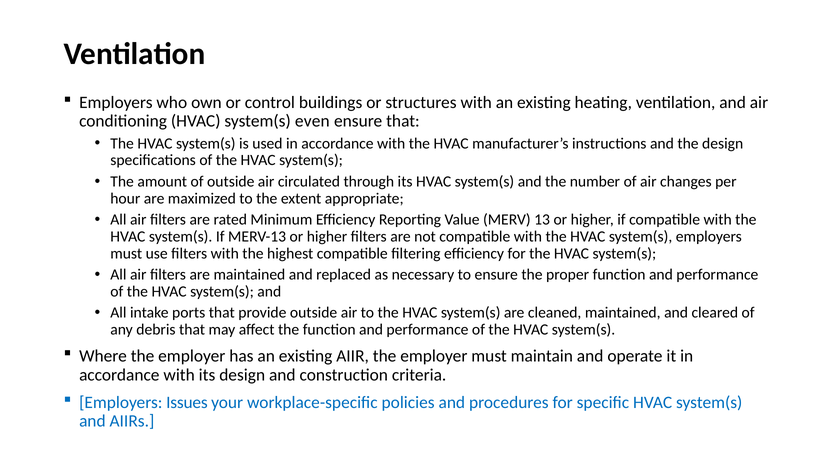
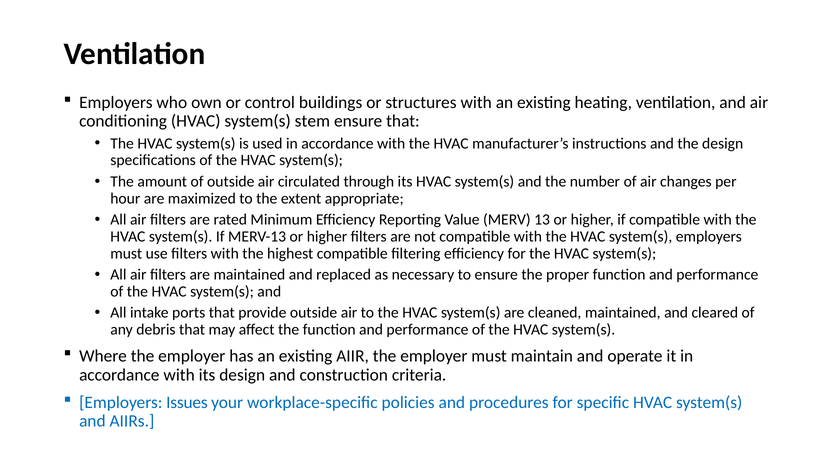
even: even -> stem
